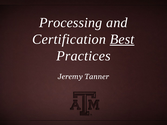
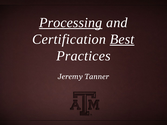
Processing underline: none -> present
